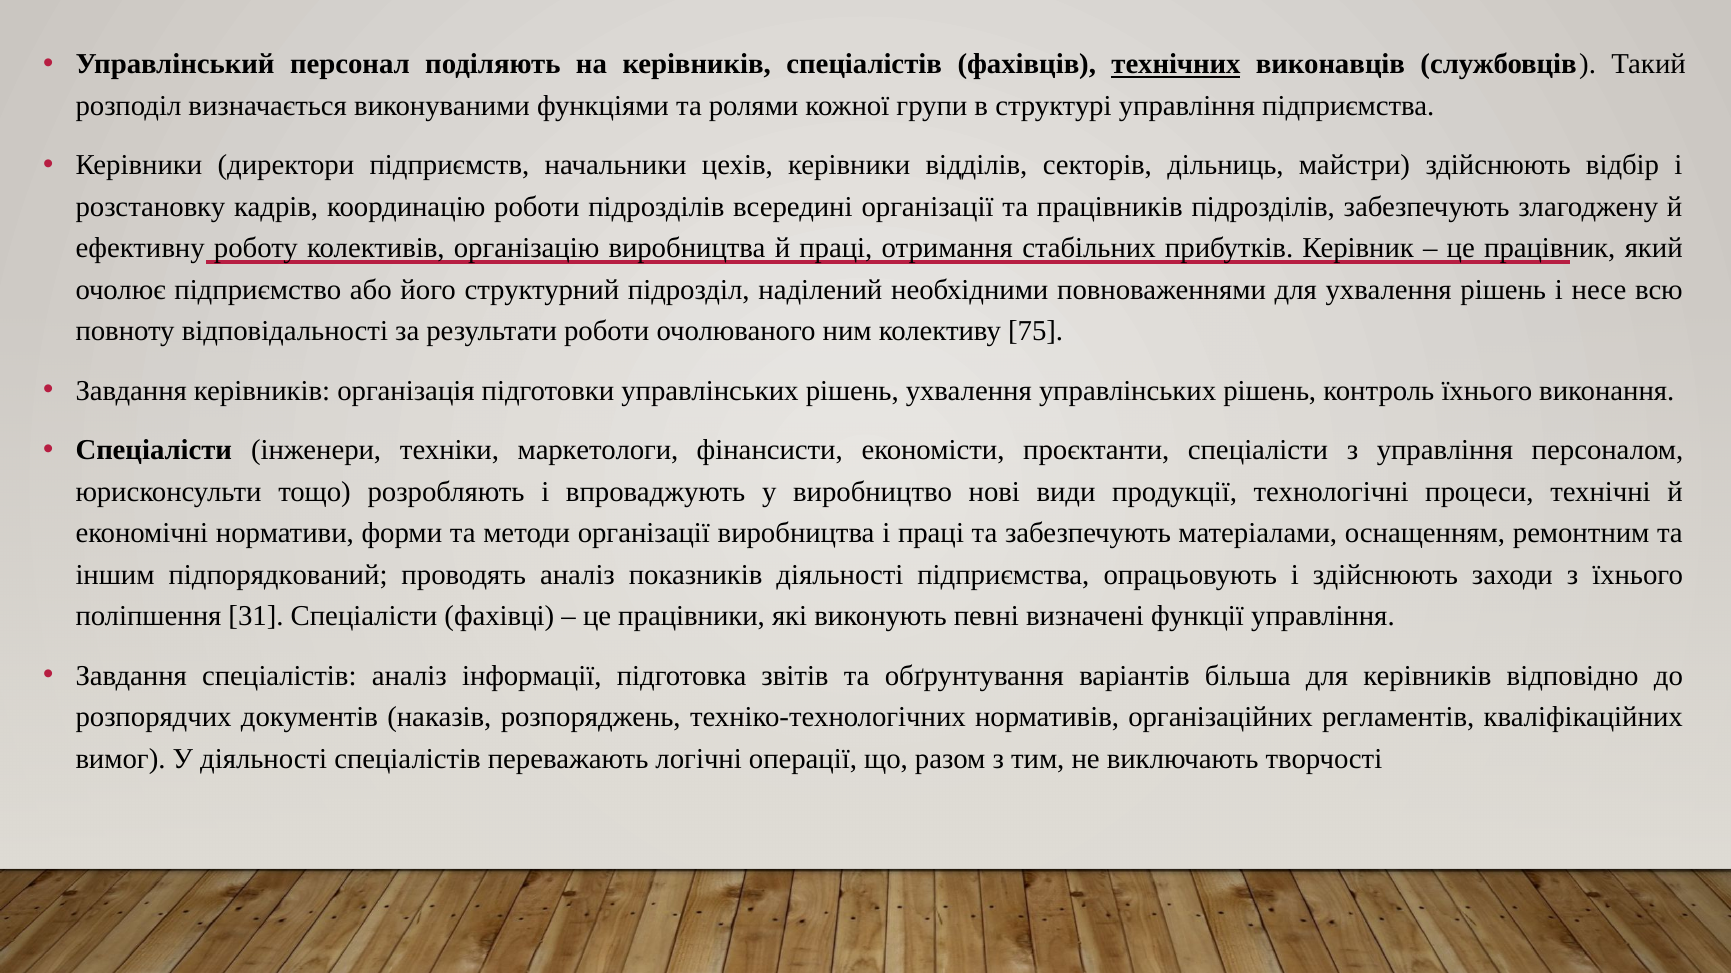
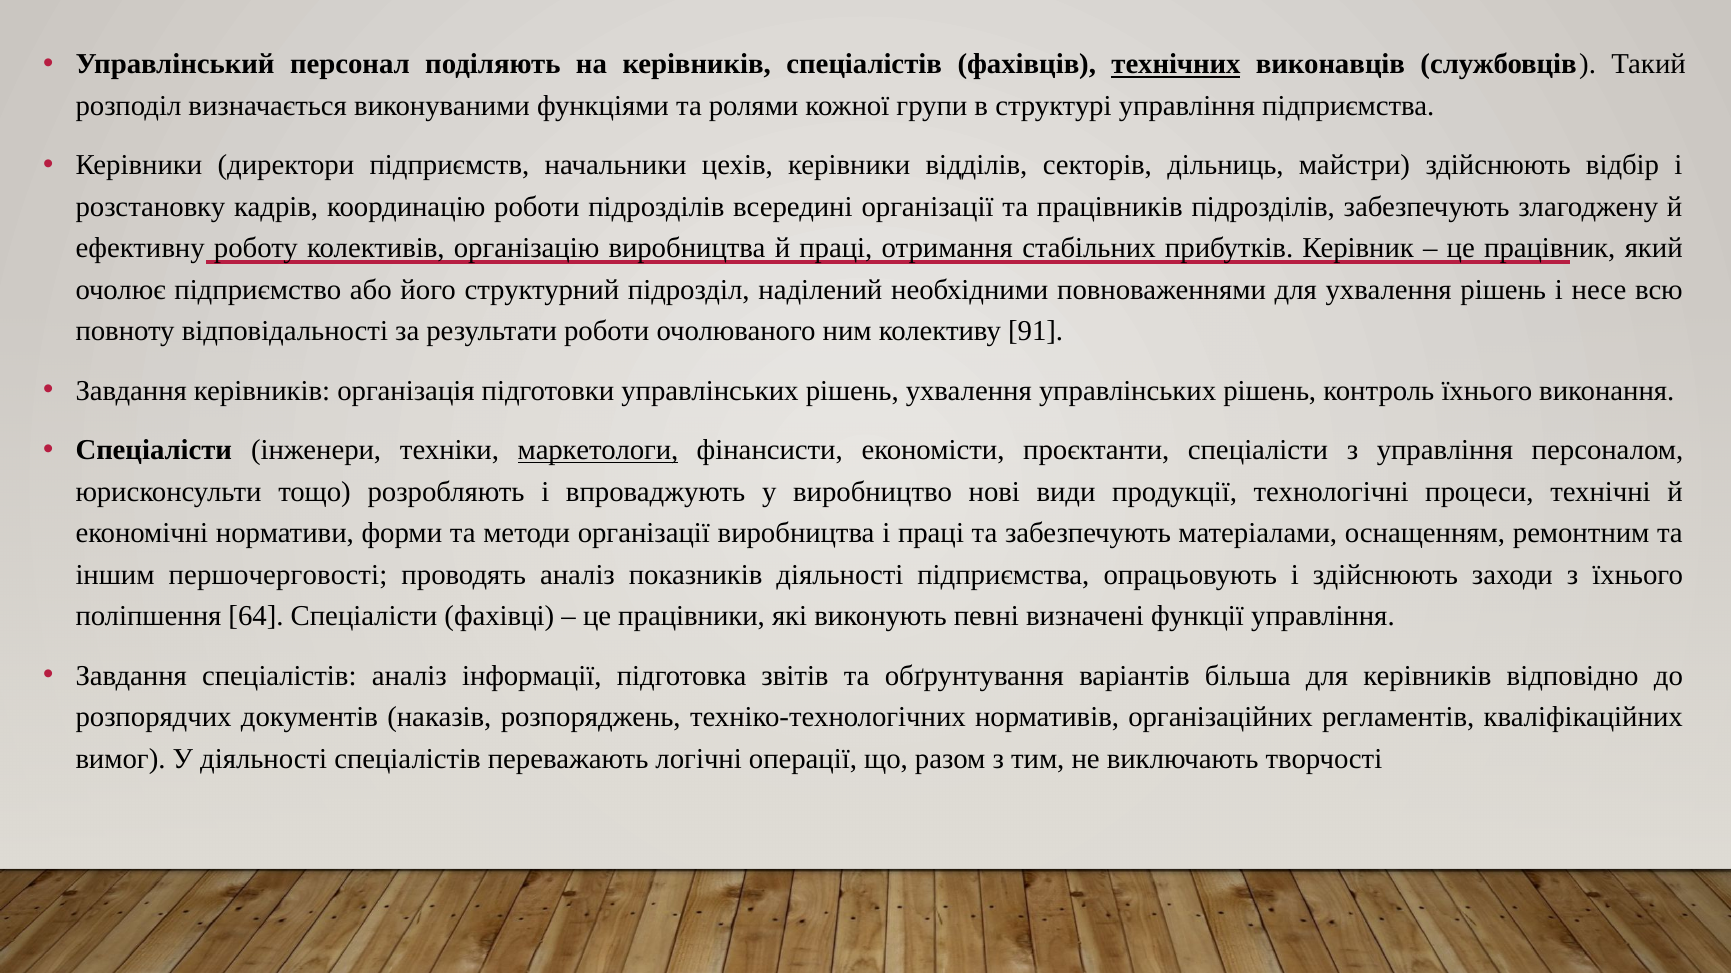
75: 75 -> 91
маркетологи underline: none -> present
підпорядкований: підпорядкований -> першочерговості
31: 31 -> 64
